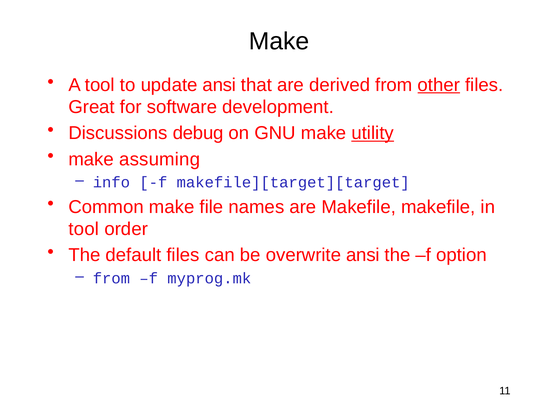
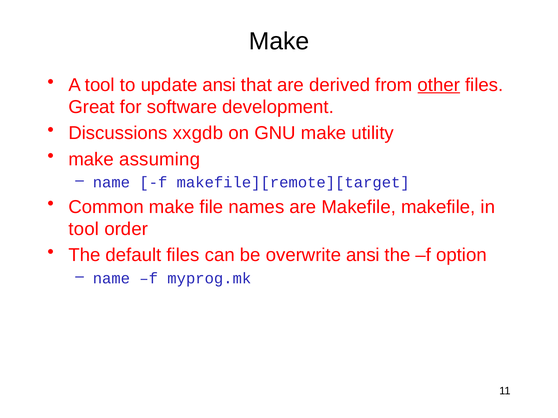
debug: debug -> xxgdb
utility underline: present -> none
info at (111, 183): info -> name
makefile][target][target: makefile][target][target -> makefile][remote][target
from at (111, 279): from -> name
